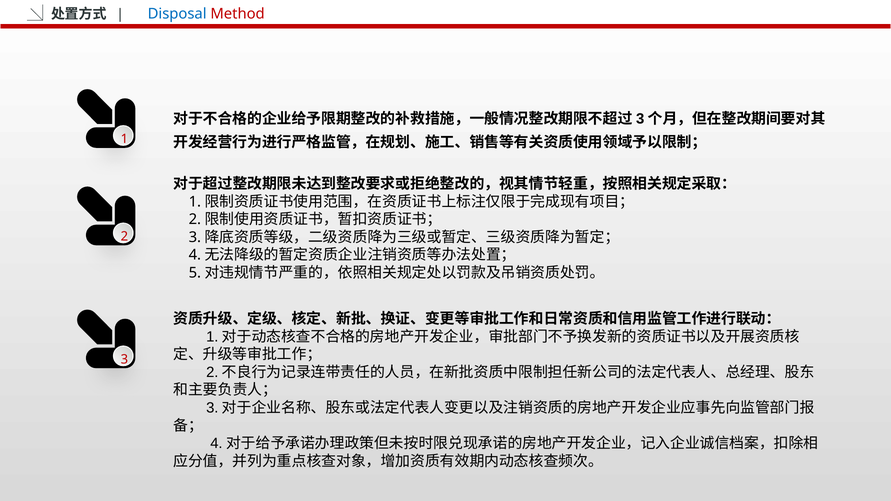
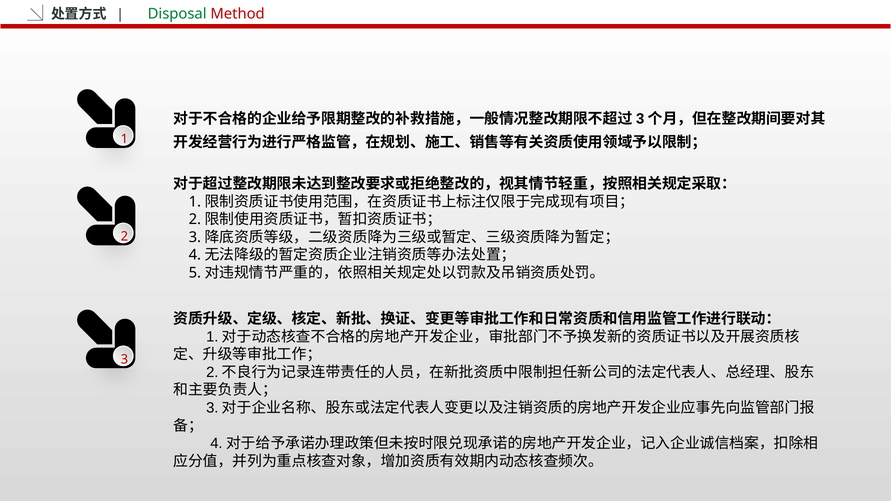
Disposal colour: blue -> green
